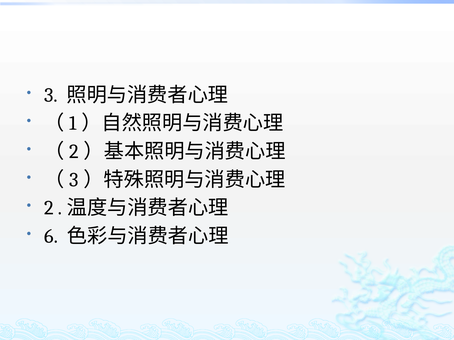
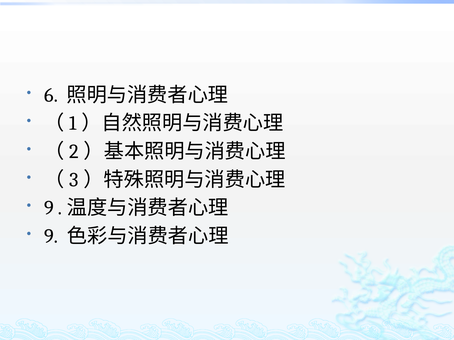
3: 3 -> 6
2 at (49, 208): 2 -> 9
6 at (51, 236): 6 -> 9
